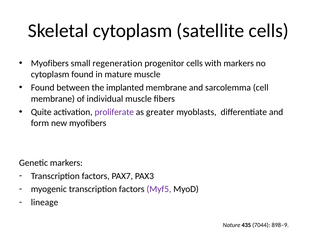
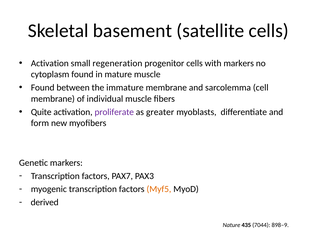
Skeletal cytoplasm: cytoplasm -> basement
Myofibers at (50, 63): Myofibers -> Activation
implanted: implanted -> immature
Myf5 colour: purple -> orange
lineage: lineage -> derived
